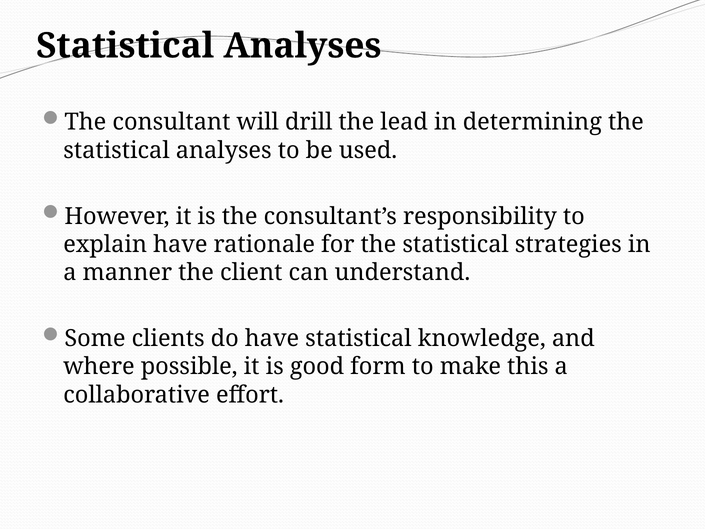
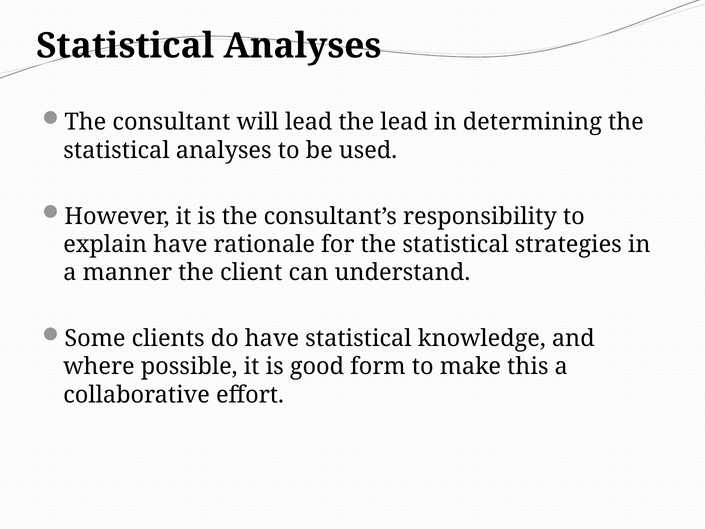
will drill: drill -> lead
